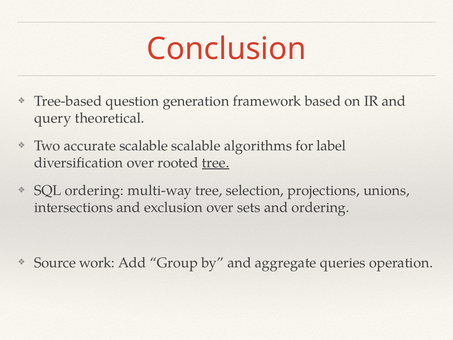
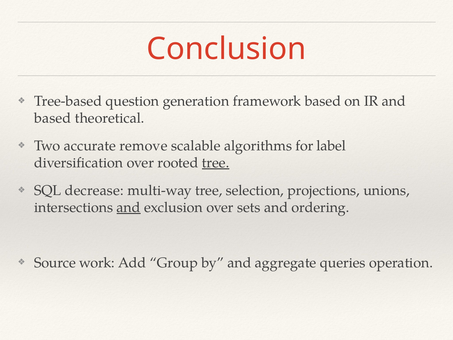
query at (53, 118): query -> based
accurate scalable: scalable -> remove
SQL ordering: ordering -> decrease
and at (129, 207) underline: none -> present
